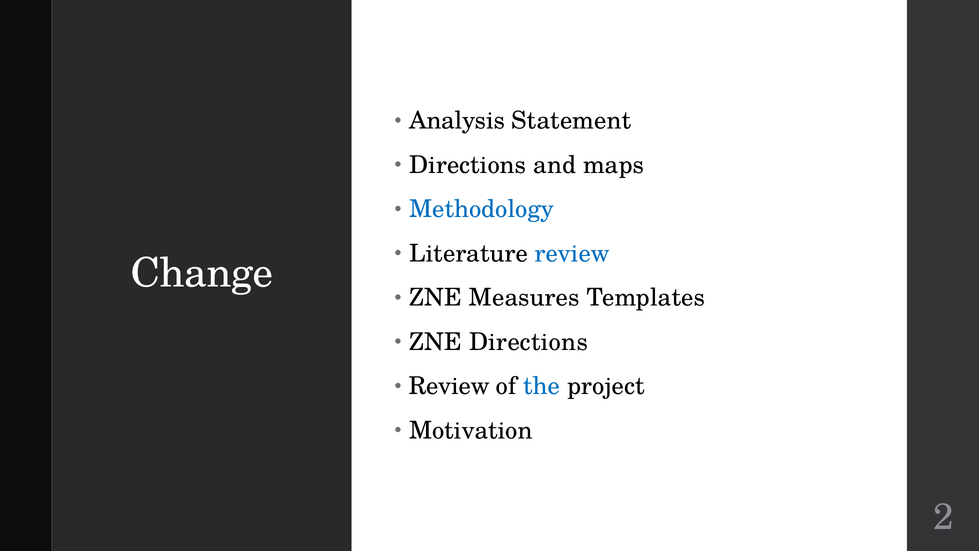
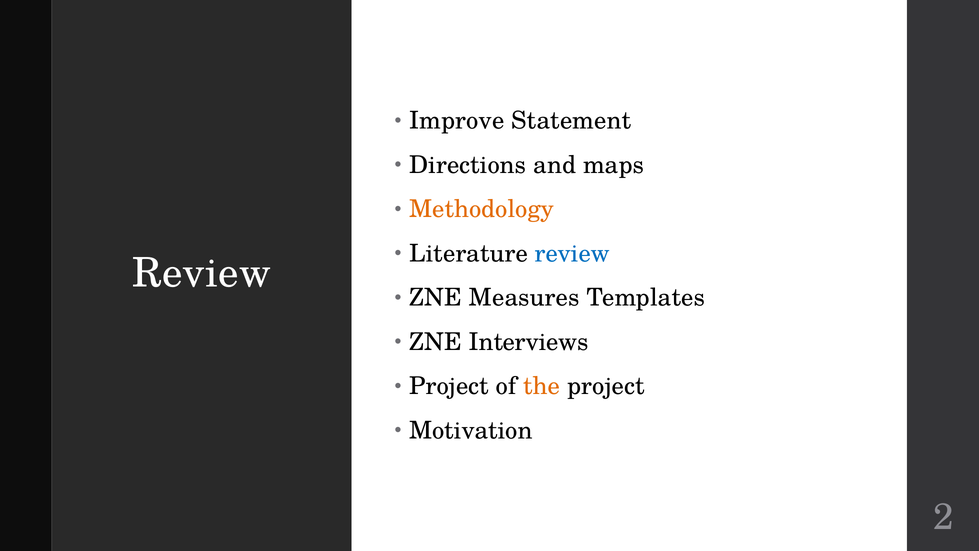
Analysis: Analysis -> Improve
Methodology colour: blue -> orange
Change at (202, 273): Change -> Review
ZNE Directions: Directions -> Interviews
Review at (449, 386): Review -> Project
the colour: blue -> orange
